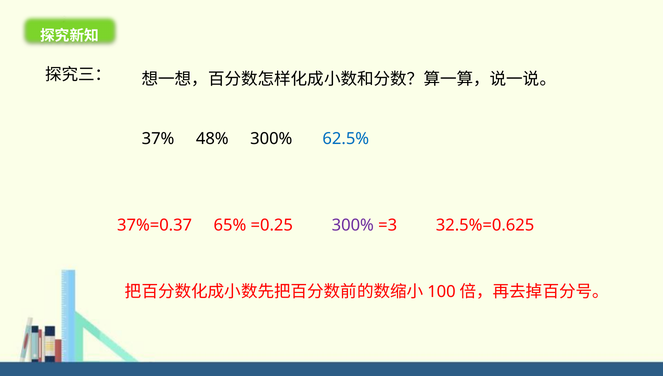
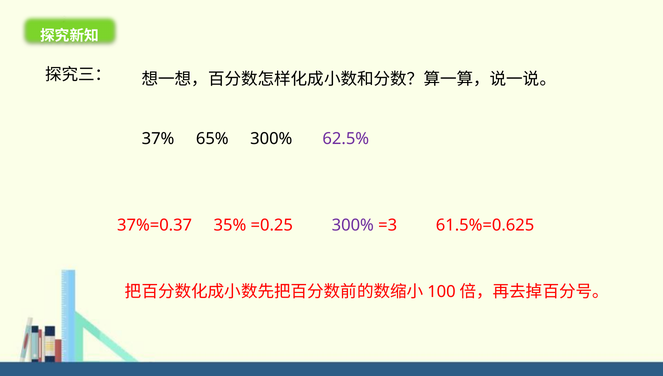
48%: 48% -> 65%
62.5% colour: blue -> purple
65%: 65% -> 35%
32.5%=0.625: 32.5%=0.625 -> 61.5%=0.625
